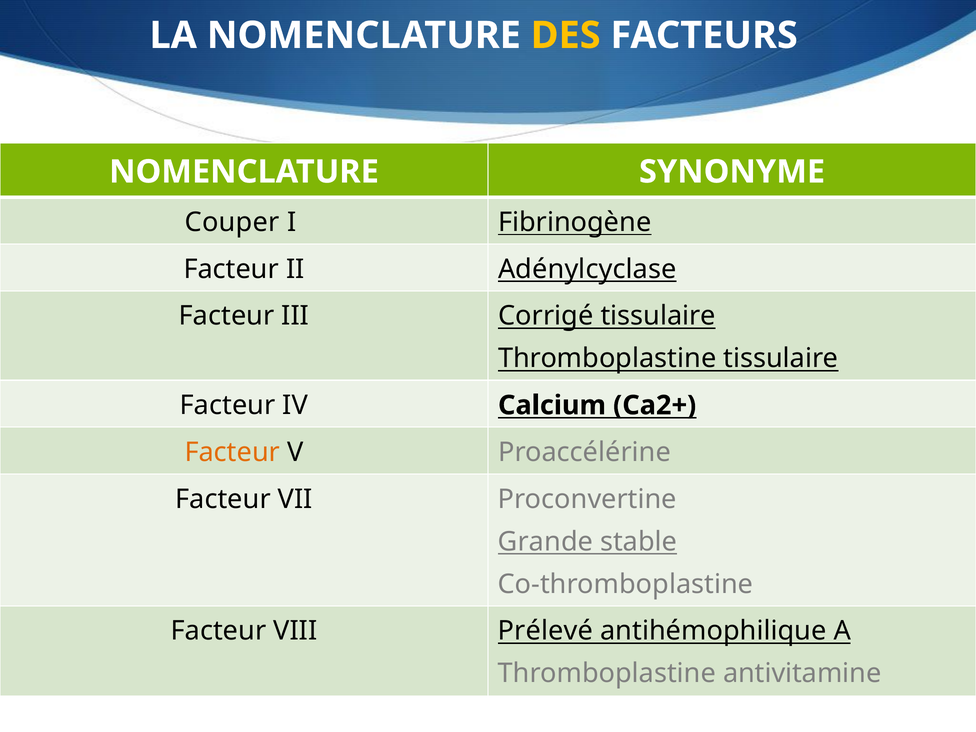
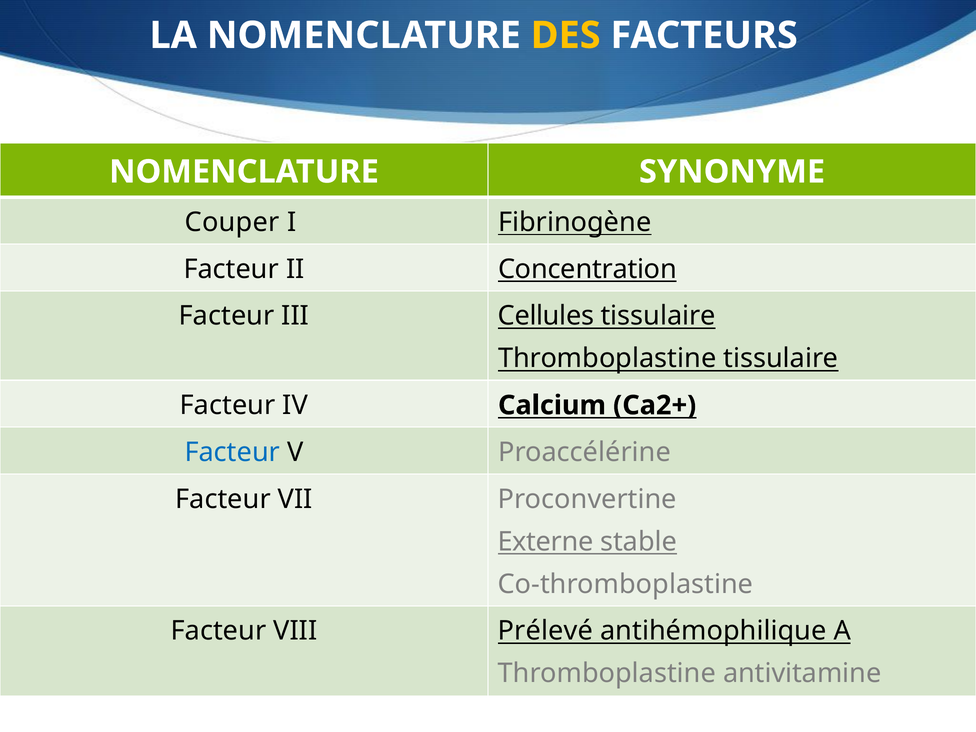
Adénylcyclase: Adénylcyclase -> Concentration
Corrigé: Corrigé -> Cellules
Facteur at (232, 452) colour: orange -> blue
Grande: Grande -> Externe
